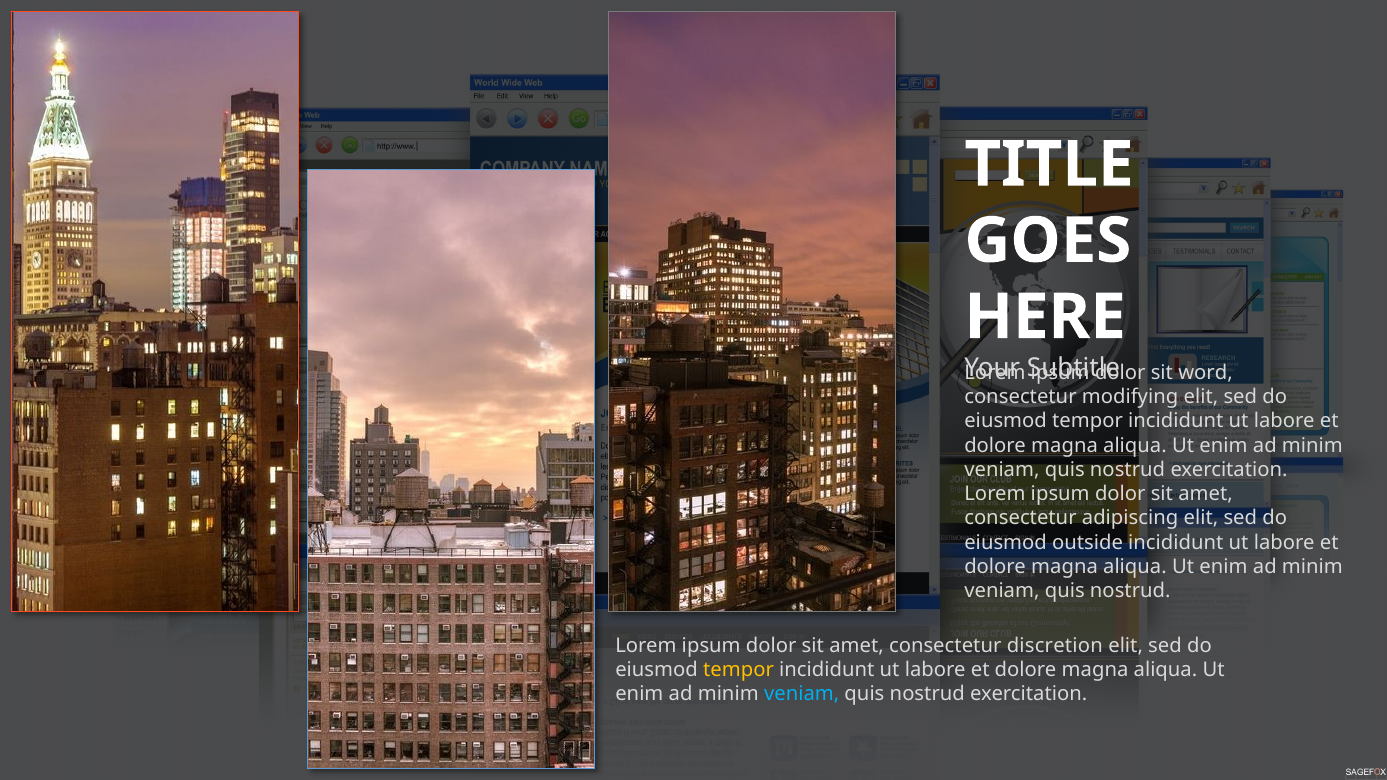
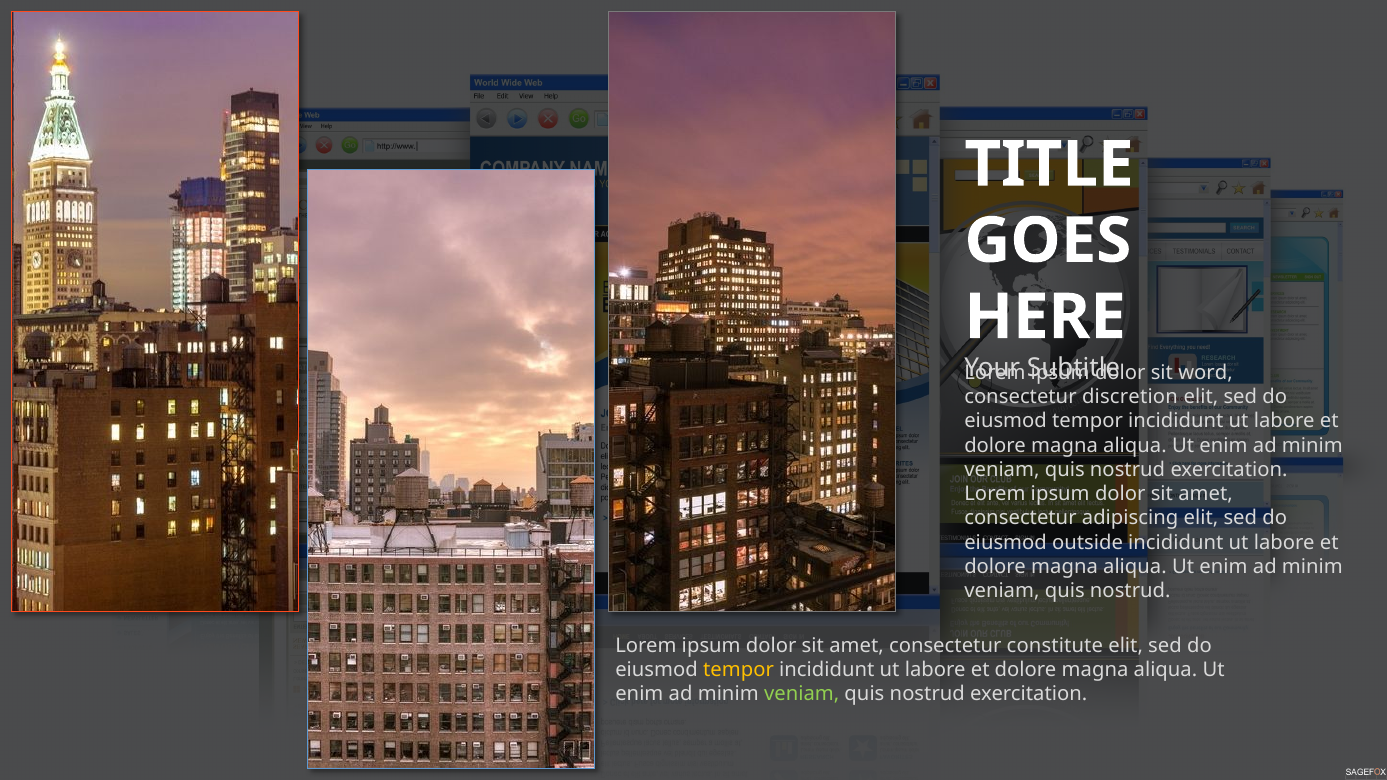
modifying: modifying -> discretion
discretion: discretion -> constitute
veniam at (802, 694) colour: light blue -> light green
